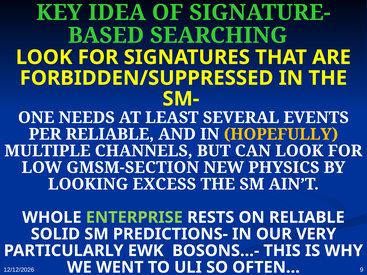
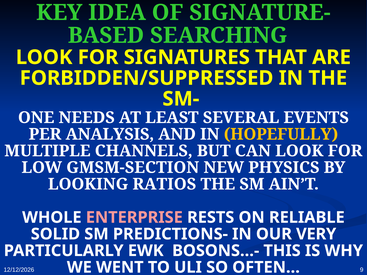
PER RELIABLE: RELIABLE -> ANALYSIS
EXCESS: EXCESS -> RATIOS
ENTERPRISE colour: light green -> pink
